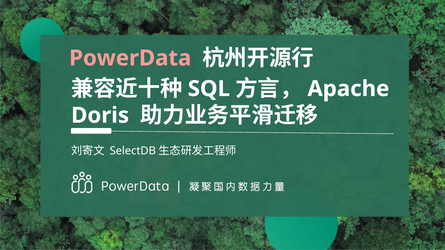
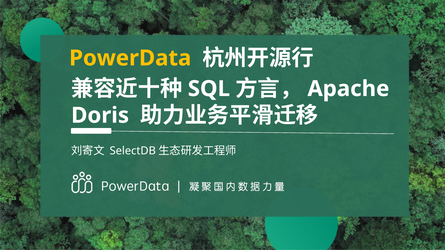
PowerData colour: pink -> yellow
